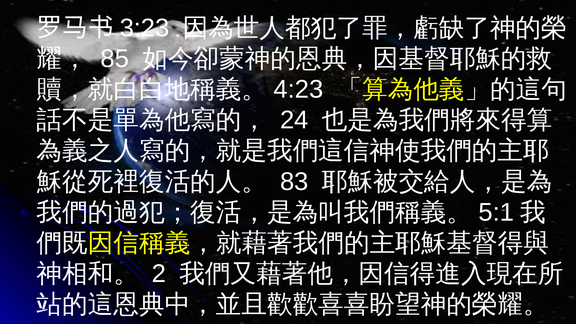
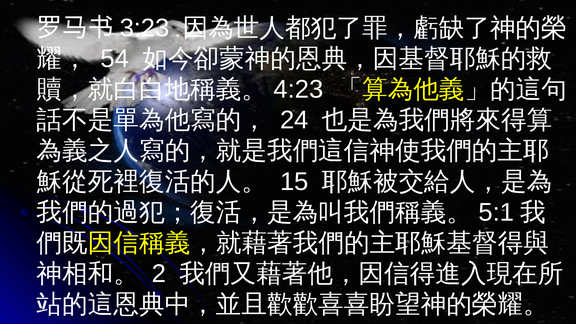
85: 85 -> 54
83: 83 -> 15
